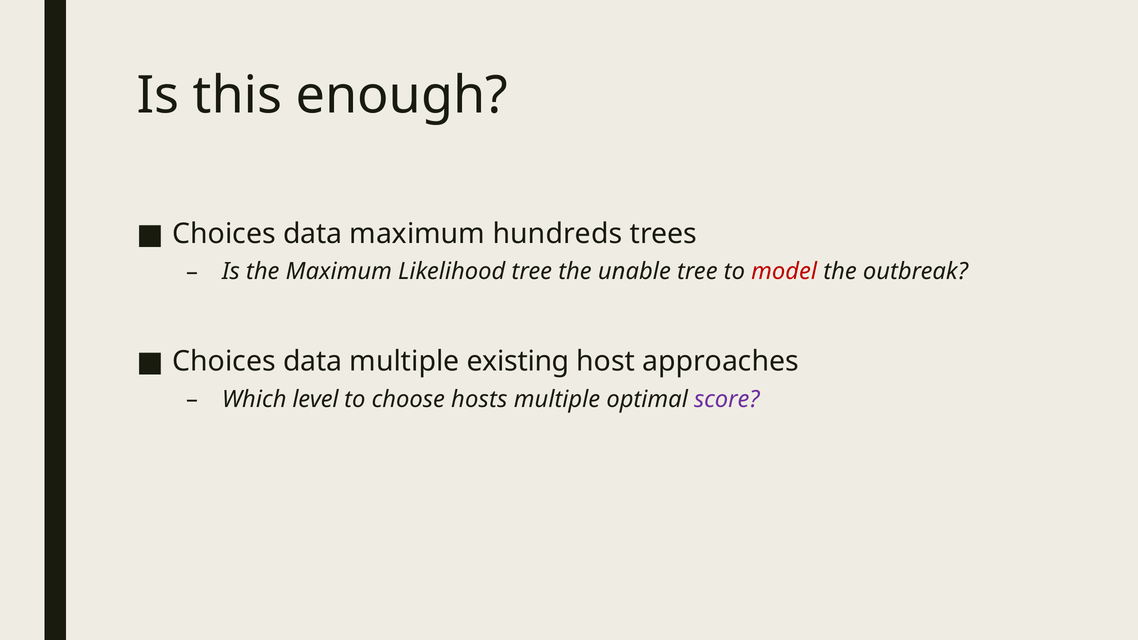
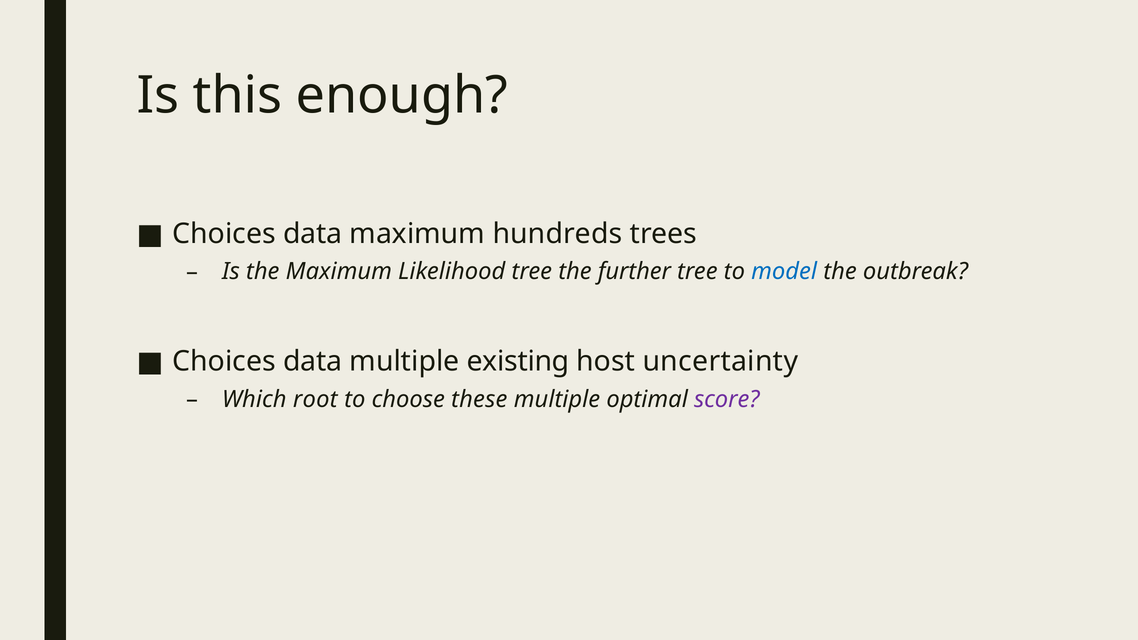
unable: unable -> further
model colour: red -> blue
approaches: approaches -> uncertainty
level: level -> root
hosts: hosts -> these
